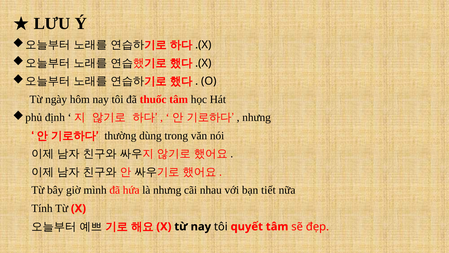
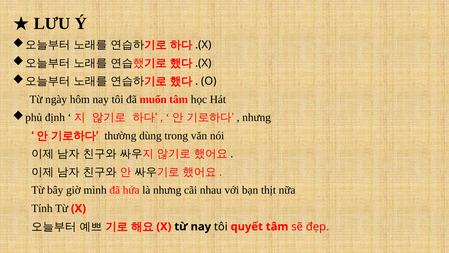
thuốc: thuốc -> muốn
tiết: tiết -> thịt
